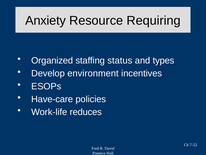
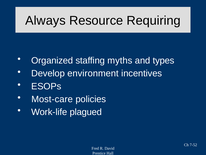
Anxiety: Anxiety -> Always
status: status -> myths
Have-care: Have-care -> Most-care
reduces: reduces -> plagued
